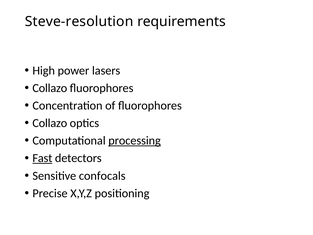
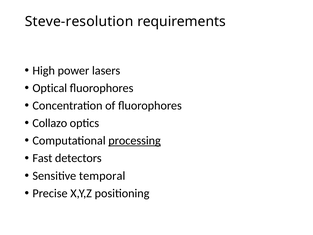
Collazo at (50, 88): Collazo -> Optical
Fast underline: present -> none
confocals: confocals -> temporal
